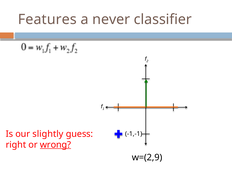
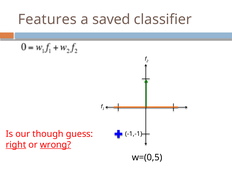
never: never -> saved
slightly: slightly -> though
right underline: none -> present
w=(2,9: w=(2,9 -> w=(0,5
